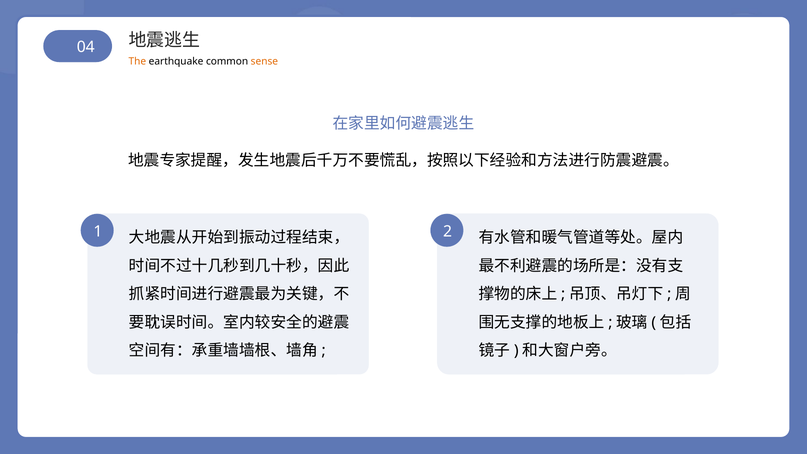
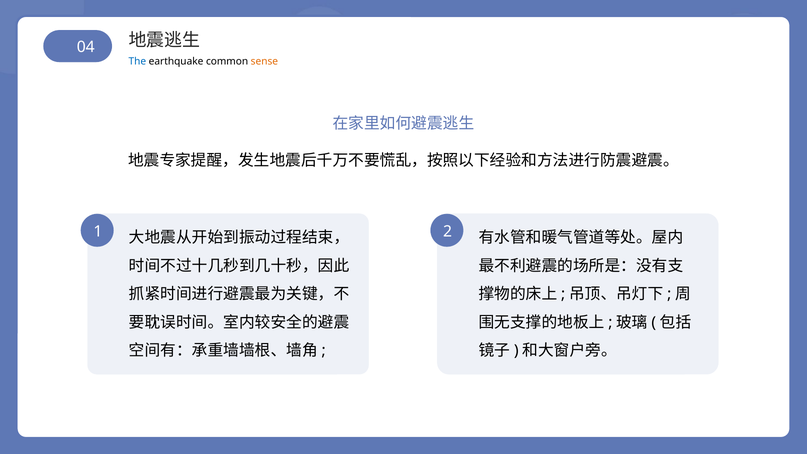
The colour: orange -> blue
